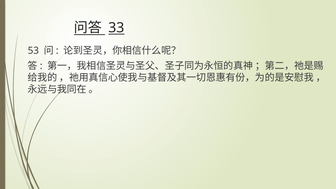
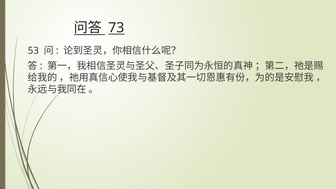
33: 33 -> 73
